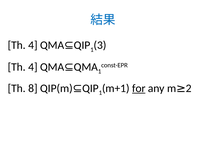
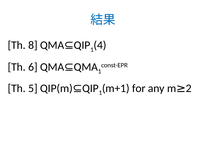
4 at (33, 45): 4 -> 8
3: 3 -> 4
4 at (33, 67): 4 -> 6
8: 8 -> 5
for underline: present -> none
